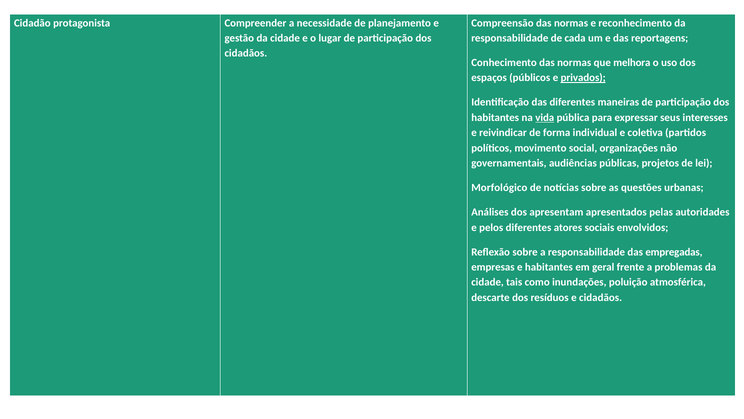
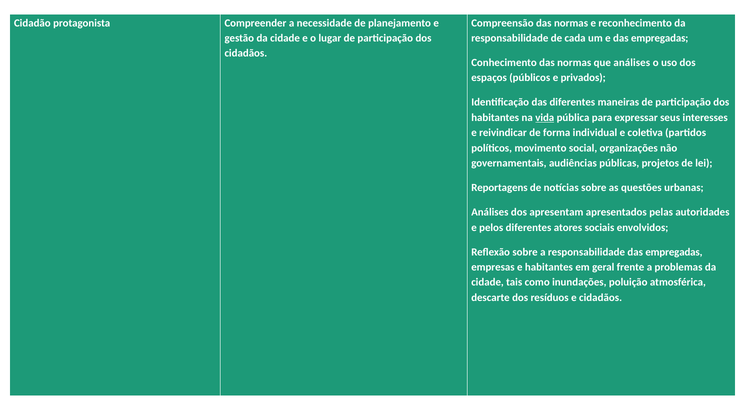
e das reportagens: reportagens -> empregadas
que melhora: melhora -> análises
privados underline: present -> none
Morfológico: Morfológico -> Reportagens
